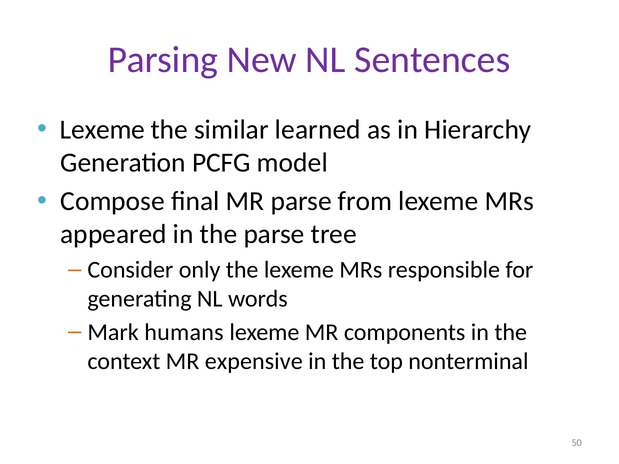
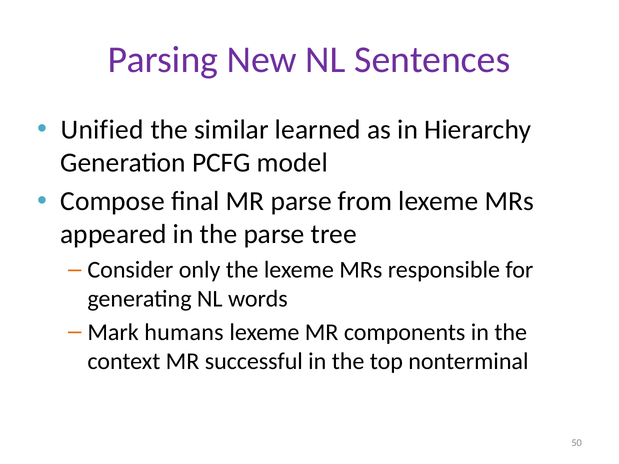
Lexeme at (102, 130): Lexeme -> Unified
expensive: expensive -> successful
